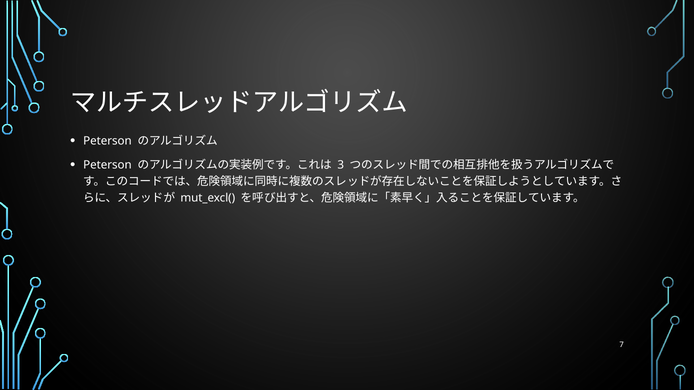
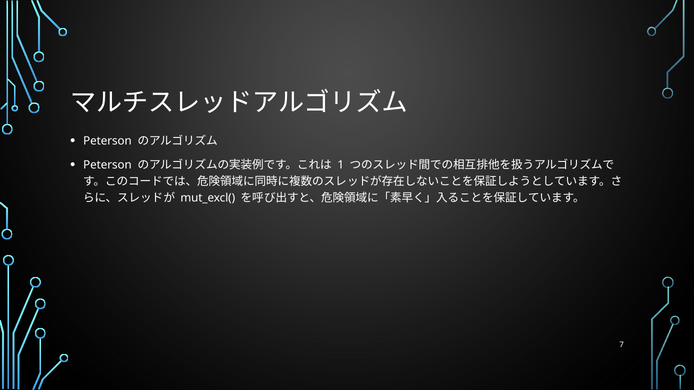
3: 3 -> 1
